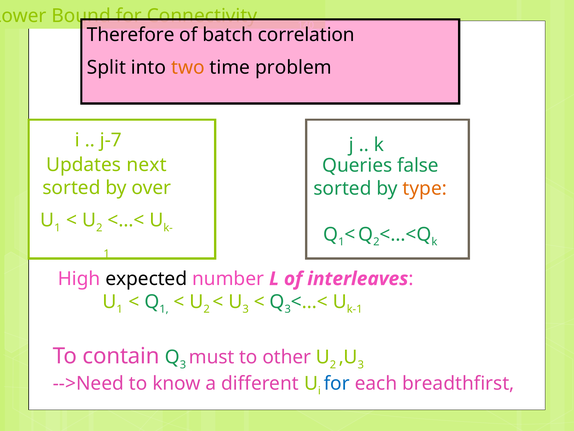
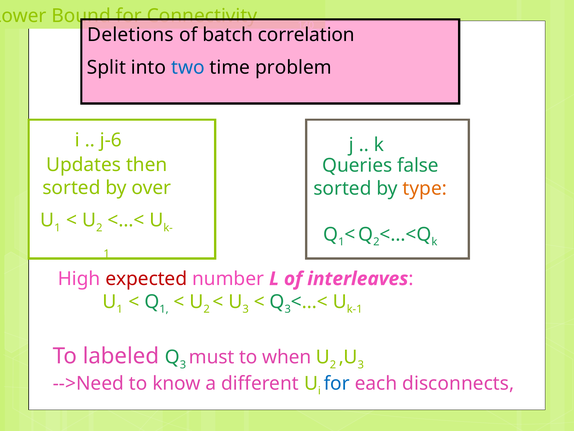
Therefore: Therefore -> Deletions
two colour: orange -> blue
j-7: j-7 -> j-6
next: next -> then
expected colour: black -> red
contain: contain -> labeled
other: other -> when
breadthfirst: breadthfirst -> disconnects
